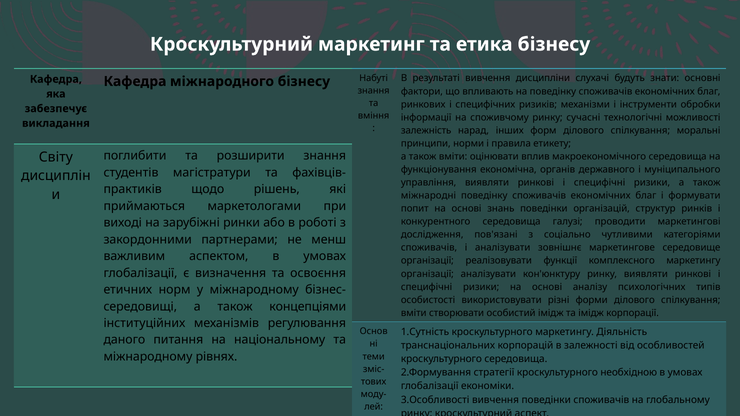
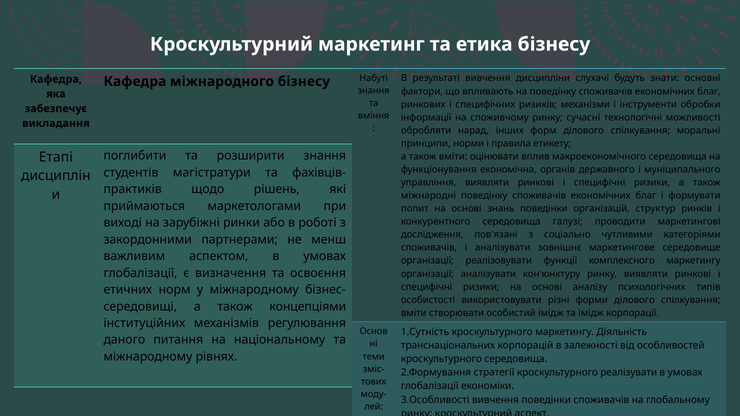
залежність: залежність -> обробляти
Світу: Світу -> Етапі
необхідною: необхідною -> реалізувати
